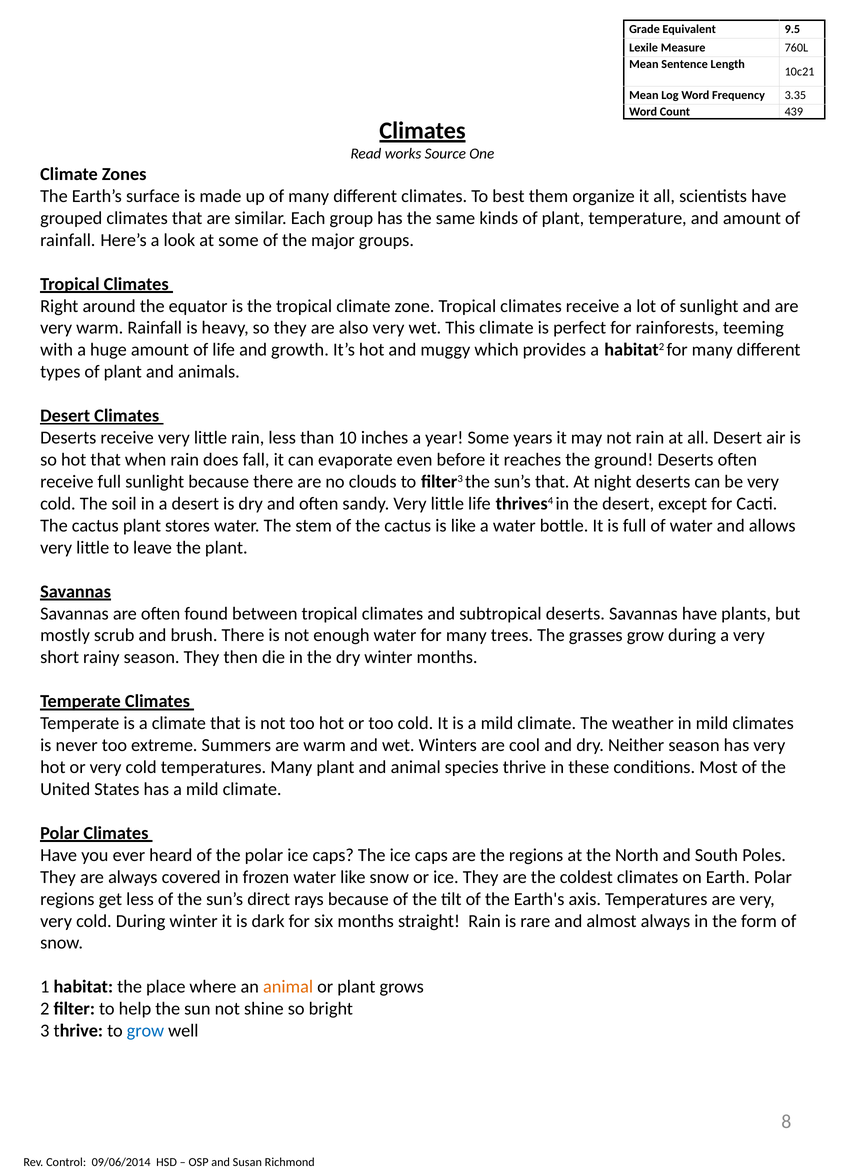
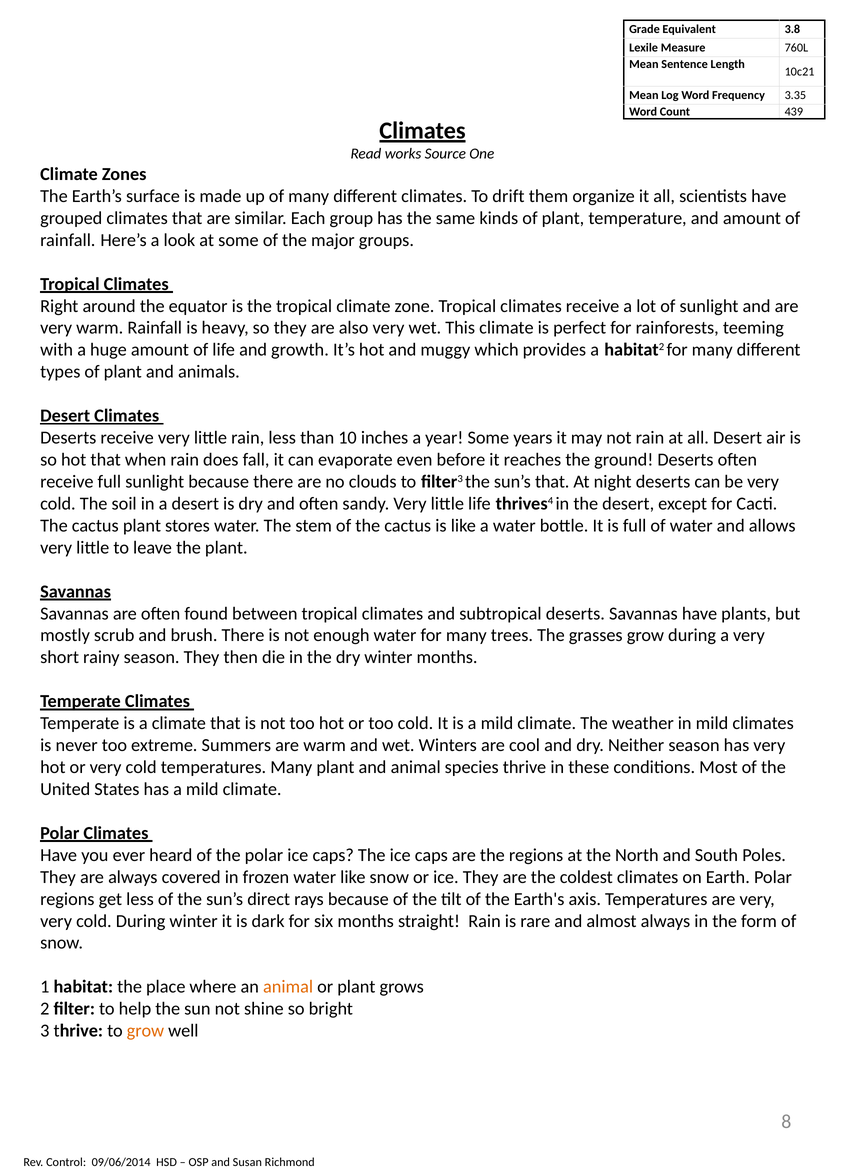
9.5: 9.5 -> 3.8
best: best -> drift
grow at (145, 1030) colour: blue -> orange
